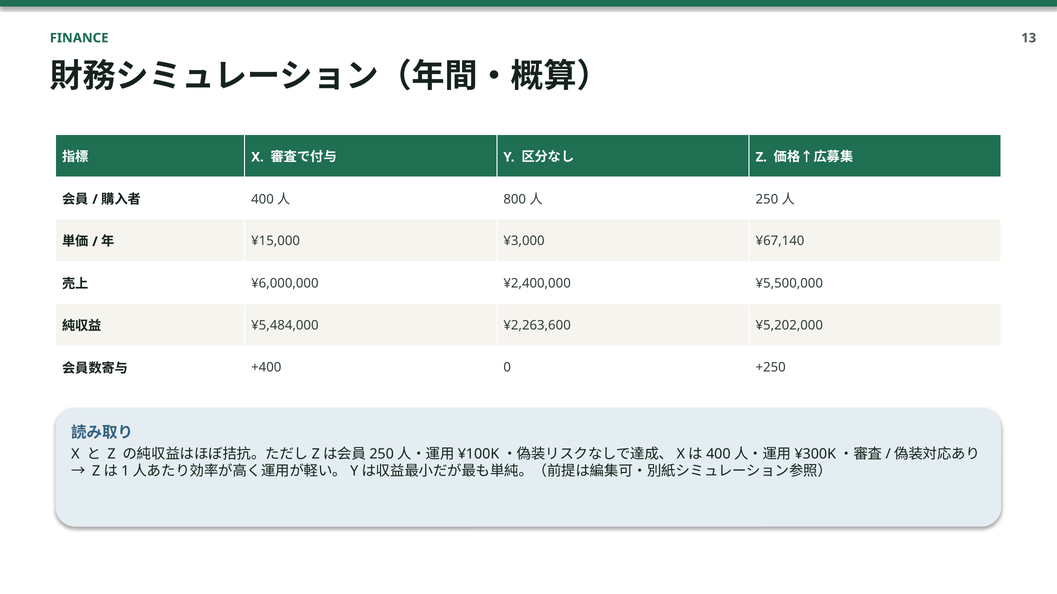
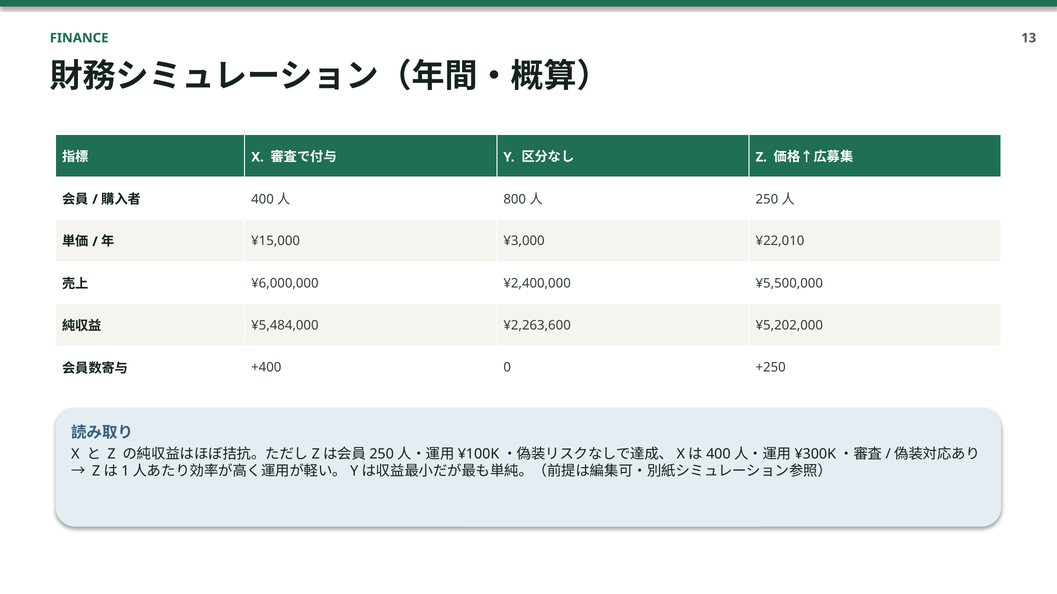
¥67,140: ¥67,140 -> ¥22,010
